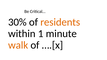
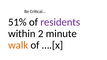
30%: 30% -> 51%
residents colour: orange -> purple
1: 1 -> 2
